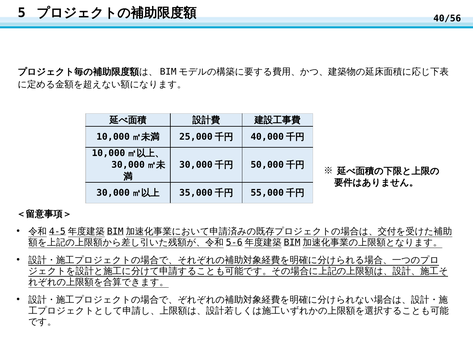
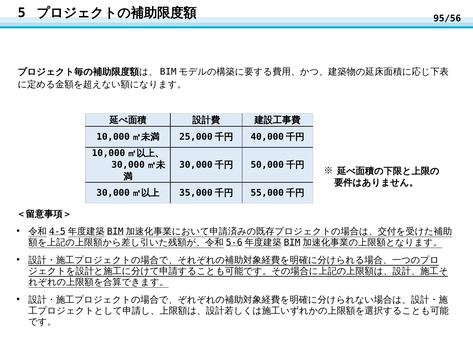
40/56: 40/56 -> 95/56
